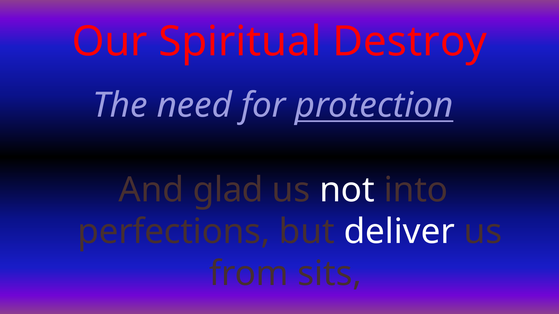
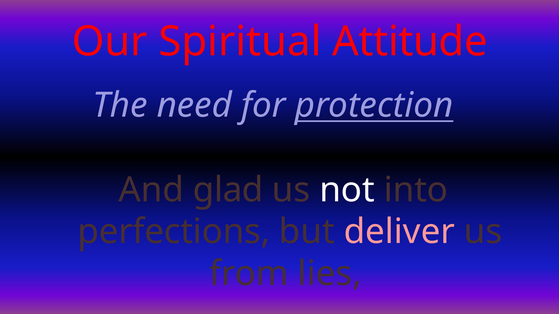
Destroy: Destroy -> Attitude
deliver colour: white -> pink
sits: sits -> lies
